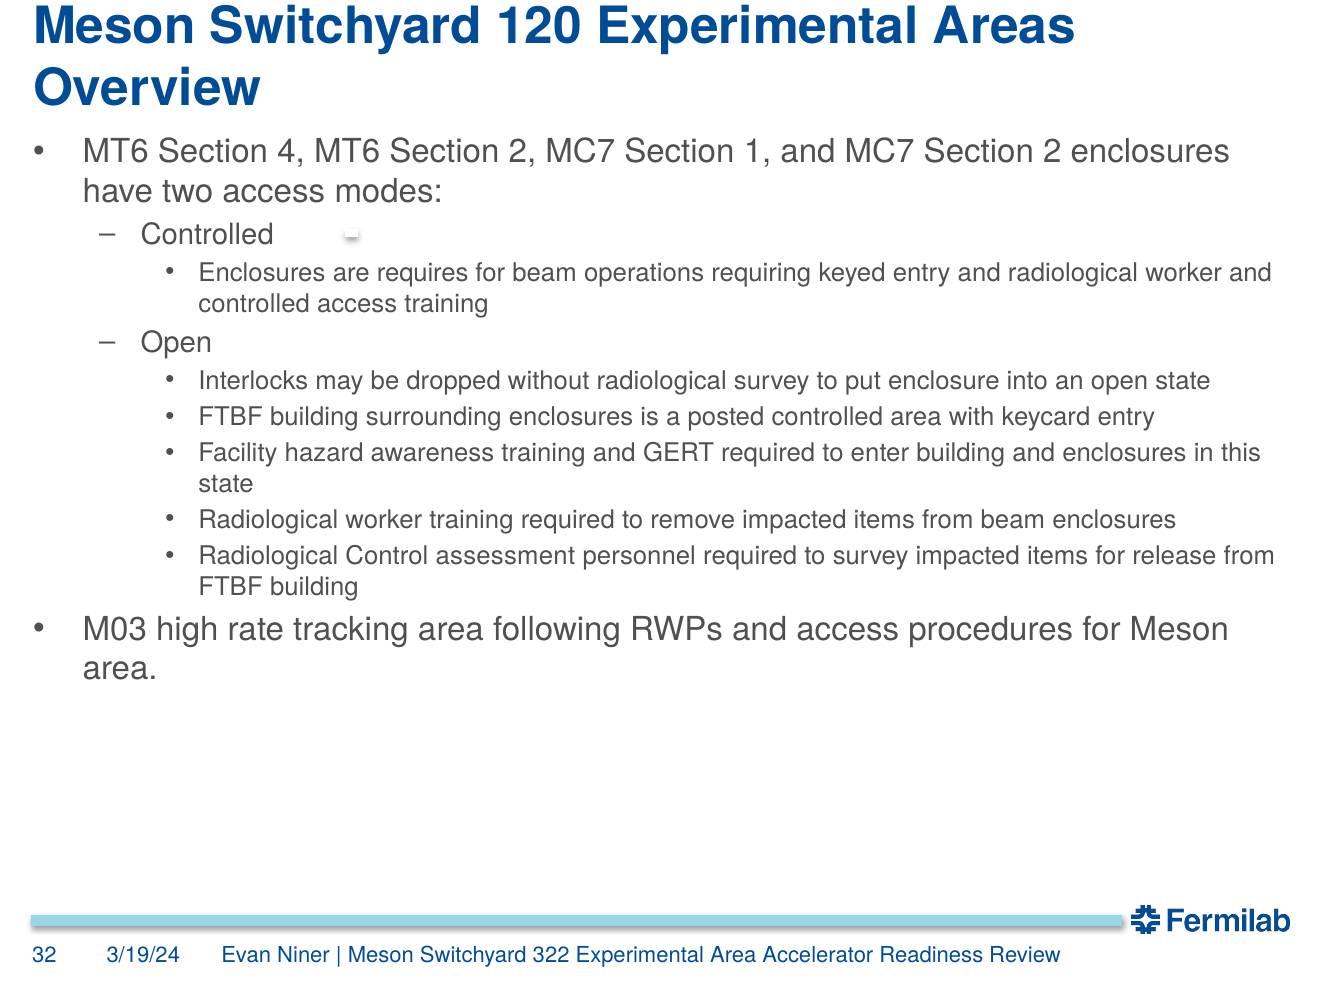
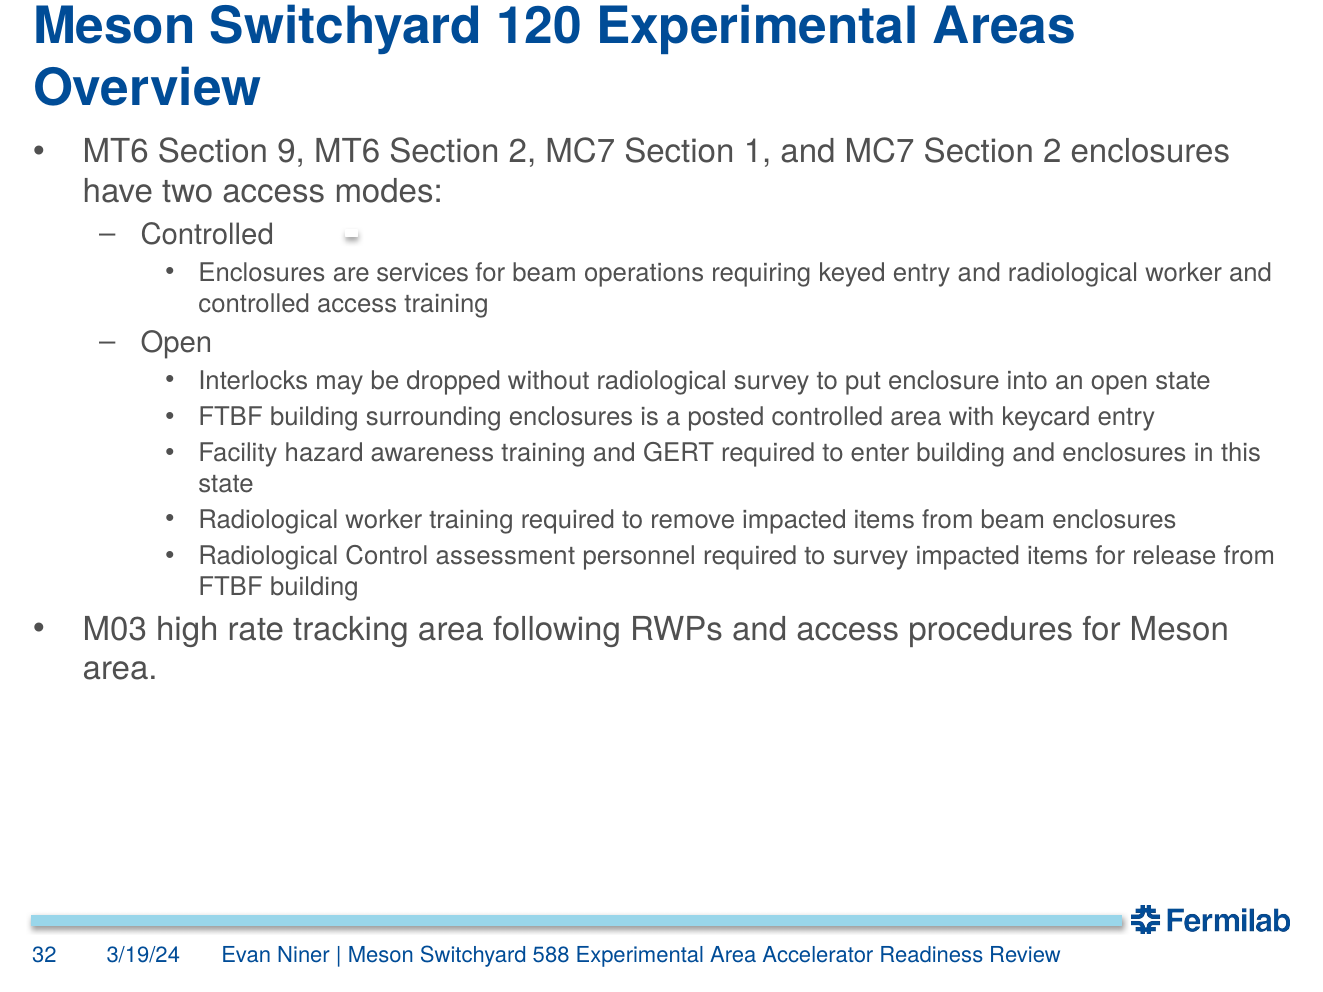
4: 4 -> 9
requires: requires -> services
322: 322 -> 588
